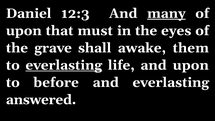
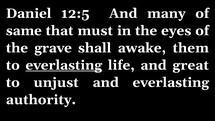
12:3: 12:3 -> 12:5
many underline: present -> none
upon at (24, 31): upon -> same
and upon: upon -> great
before: before -> unjust
answered: answered -> authority
